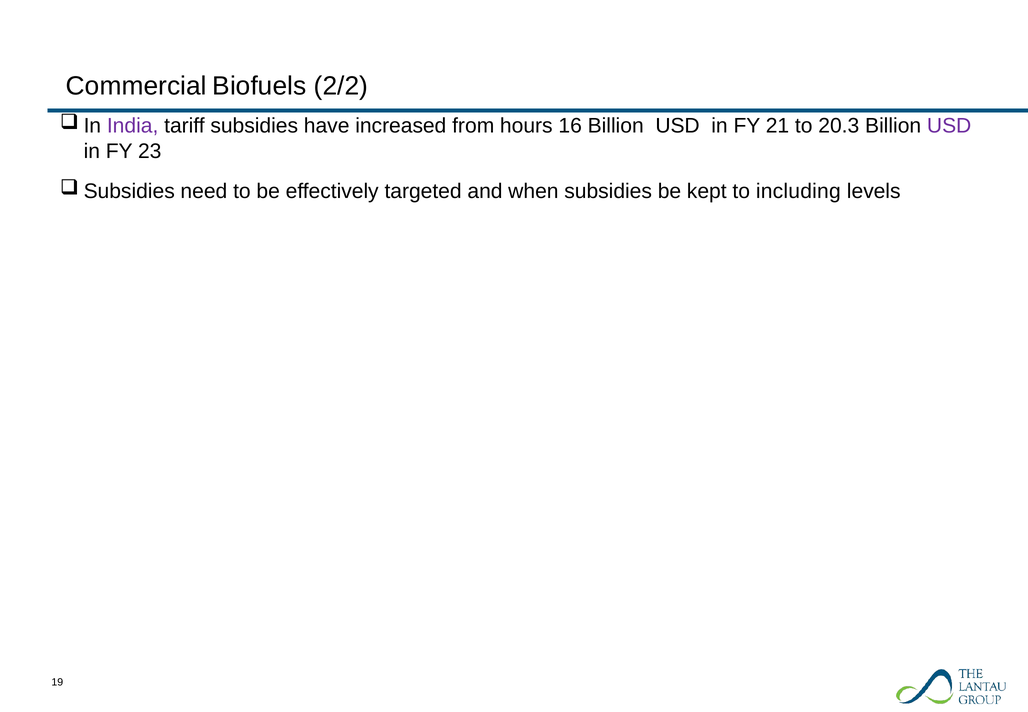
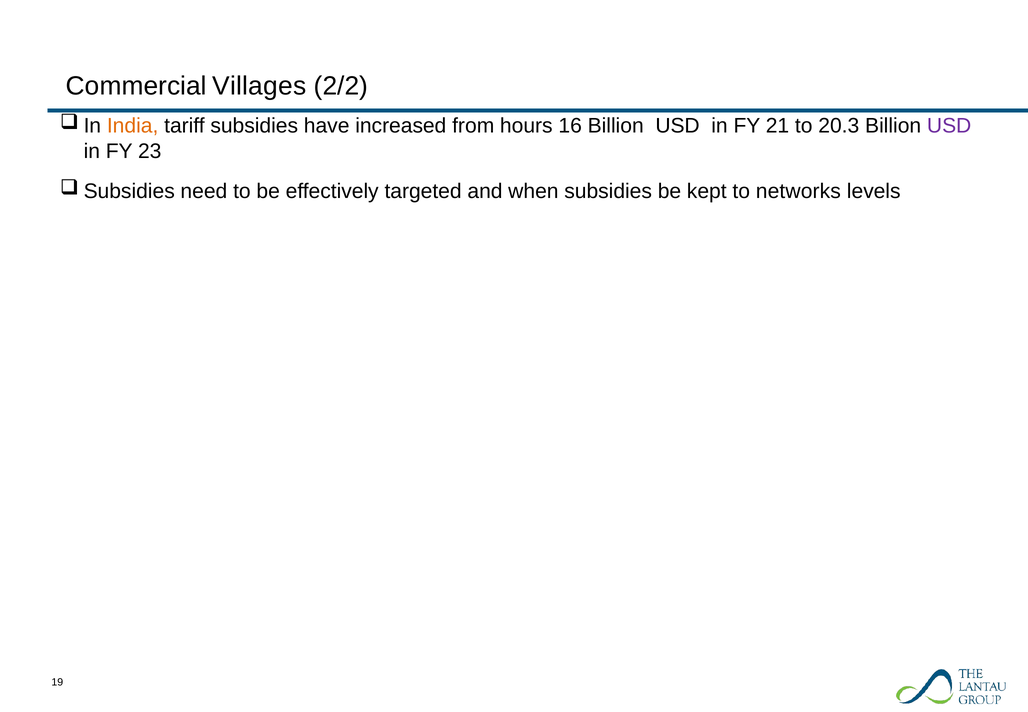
Biofuels: Biofuels -> Villages
India colour: purple -> orange
including: including -> networks
